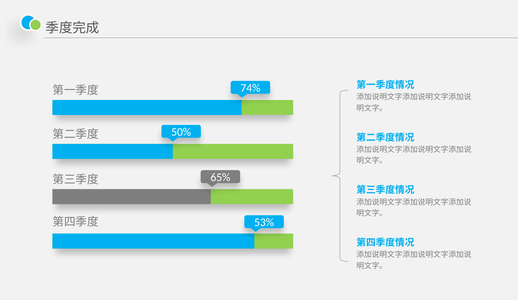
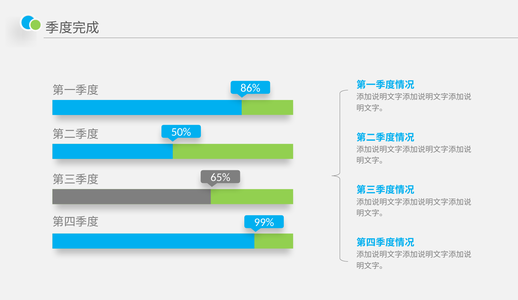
74%: 74% -> 86%
53%: 53% -> 99%
